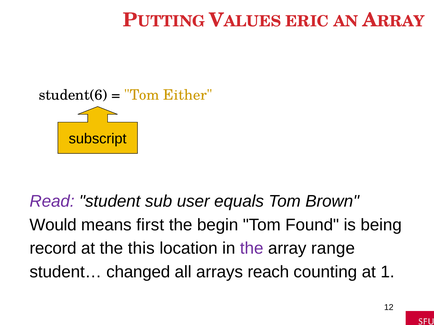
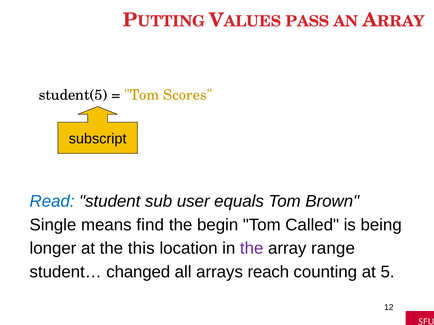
ERIC: ERIC -> PASS
student(6: student(6 -> student(5
Either: Either -> Scores
Read colour: purple -> blue
Would: Would -> Single
first: first -> find
Found: Found -> Called
record: record -> longer
1: 1 -> 5
